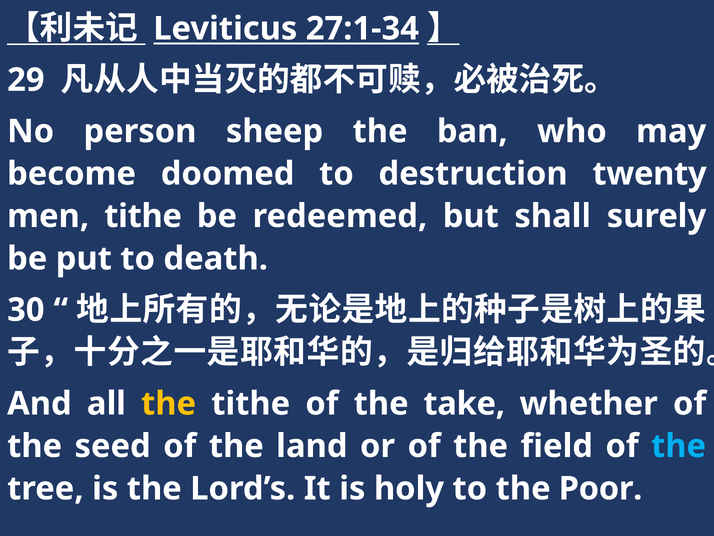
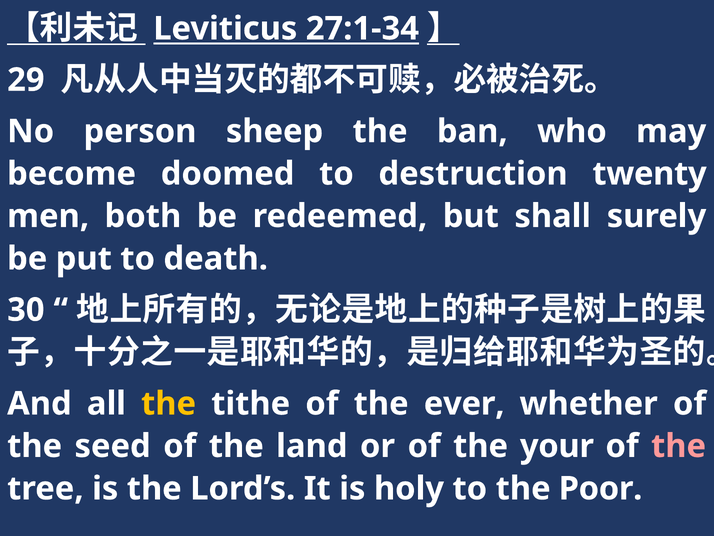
men tithe: tithe -> both
take: take -> ever
field: field -> your
the at (679, 446) colour: light blue -> pink
